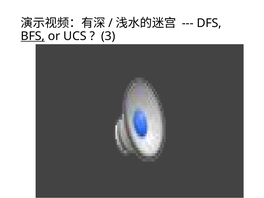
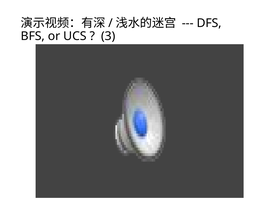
BFS underline: present -> none
